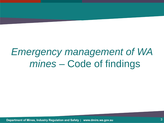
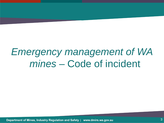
findings: findings -> incident
